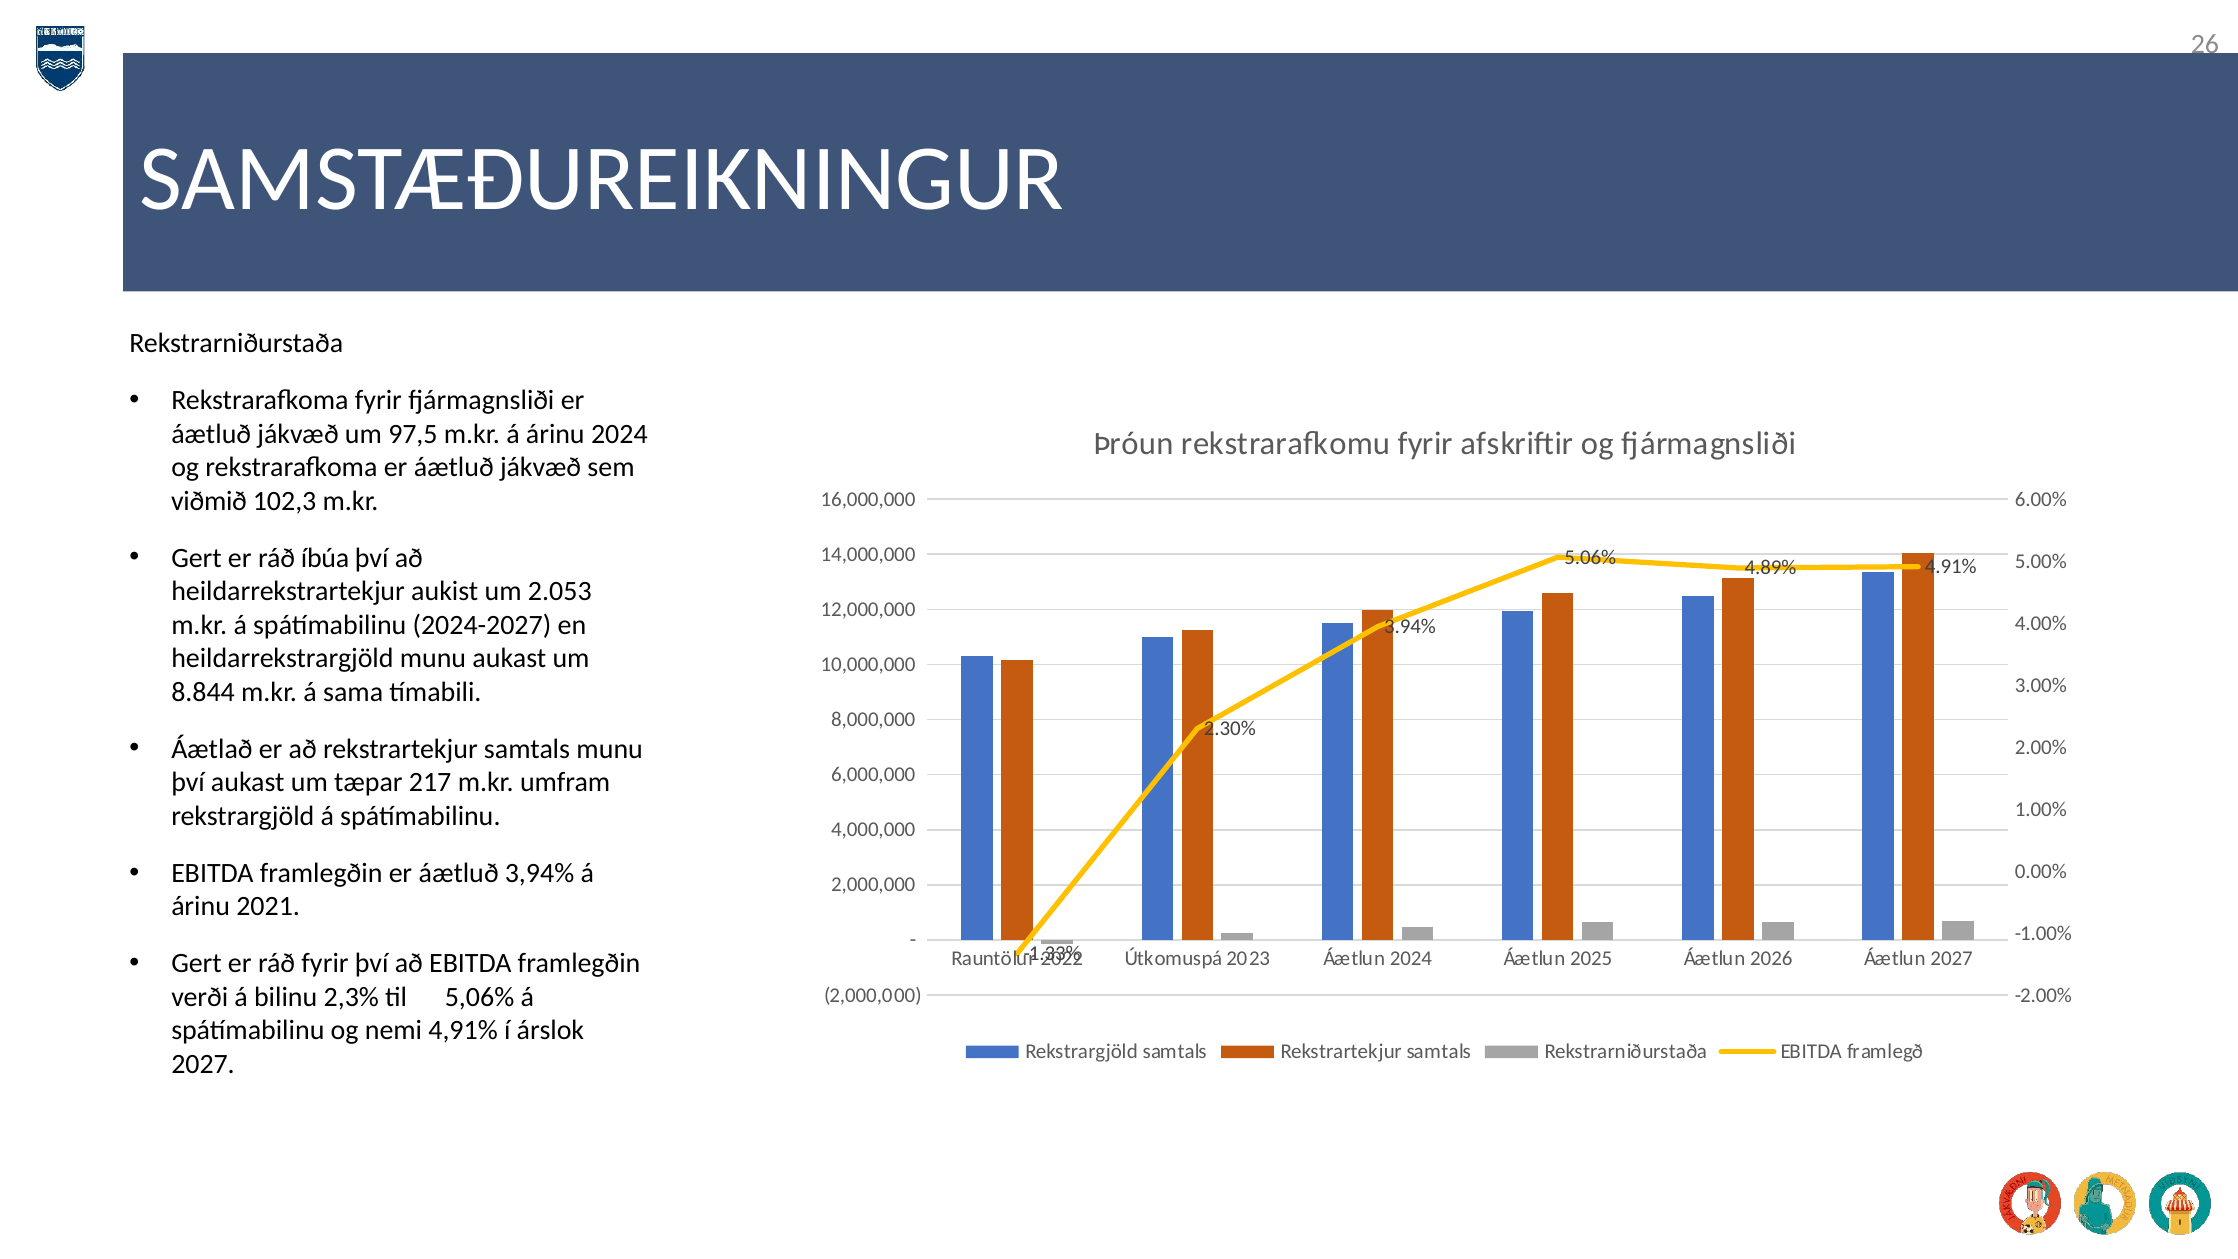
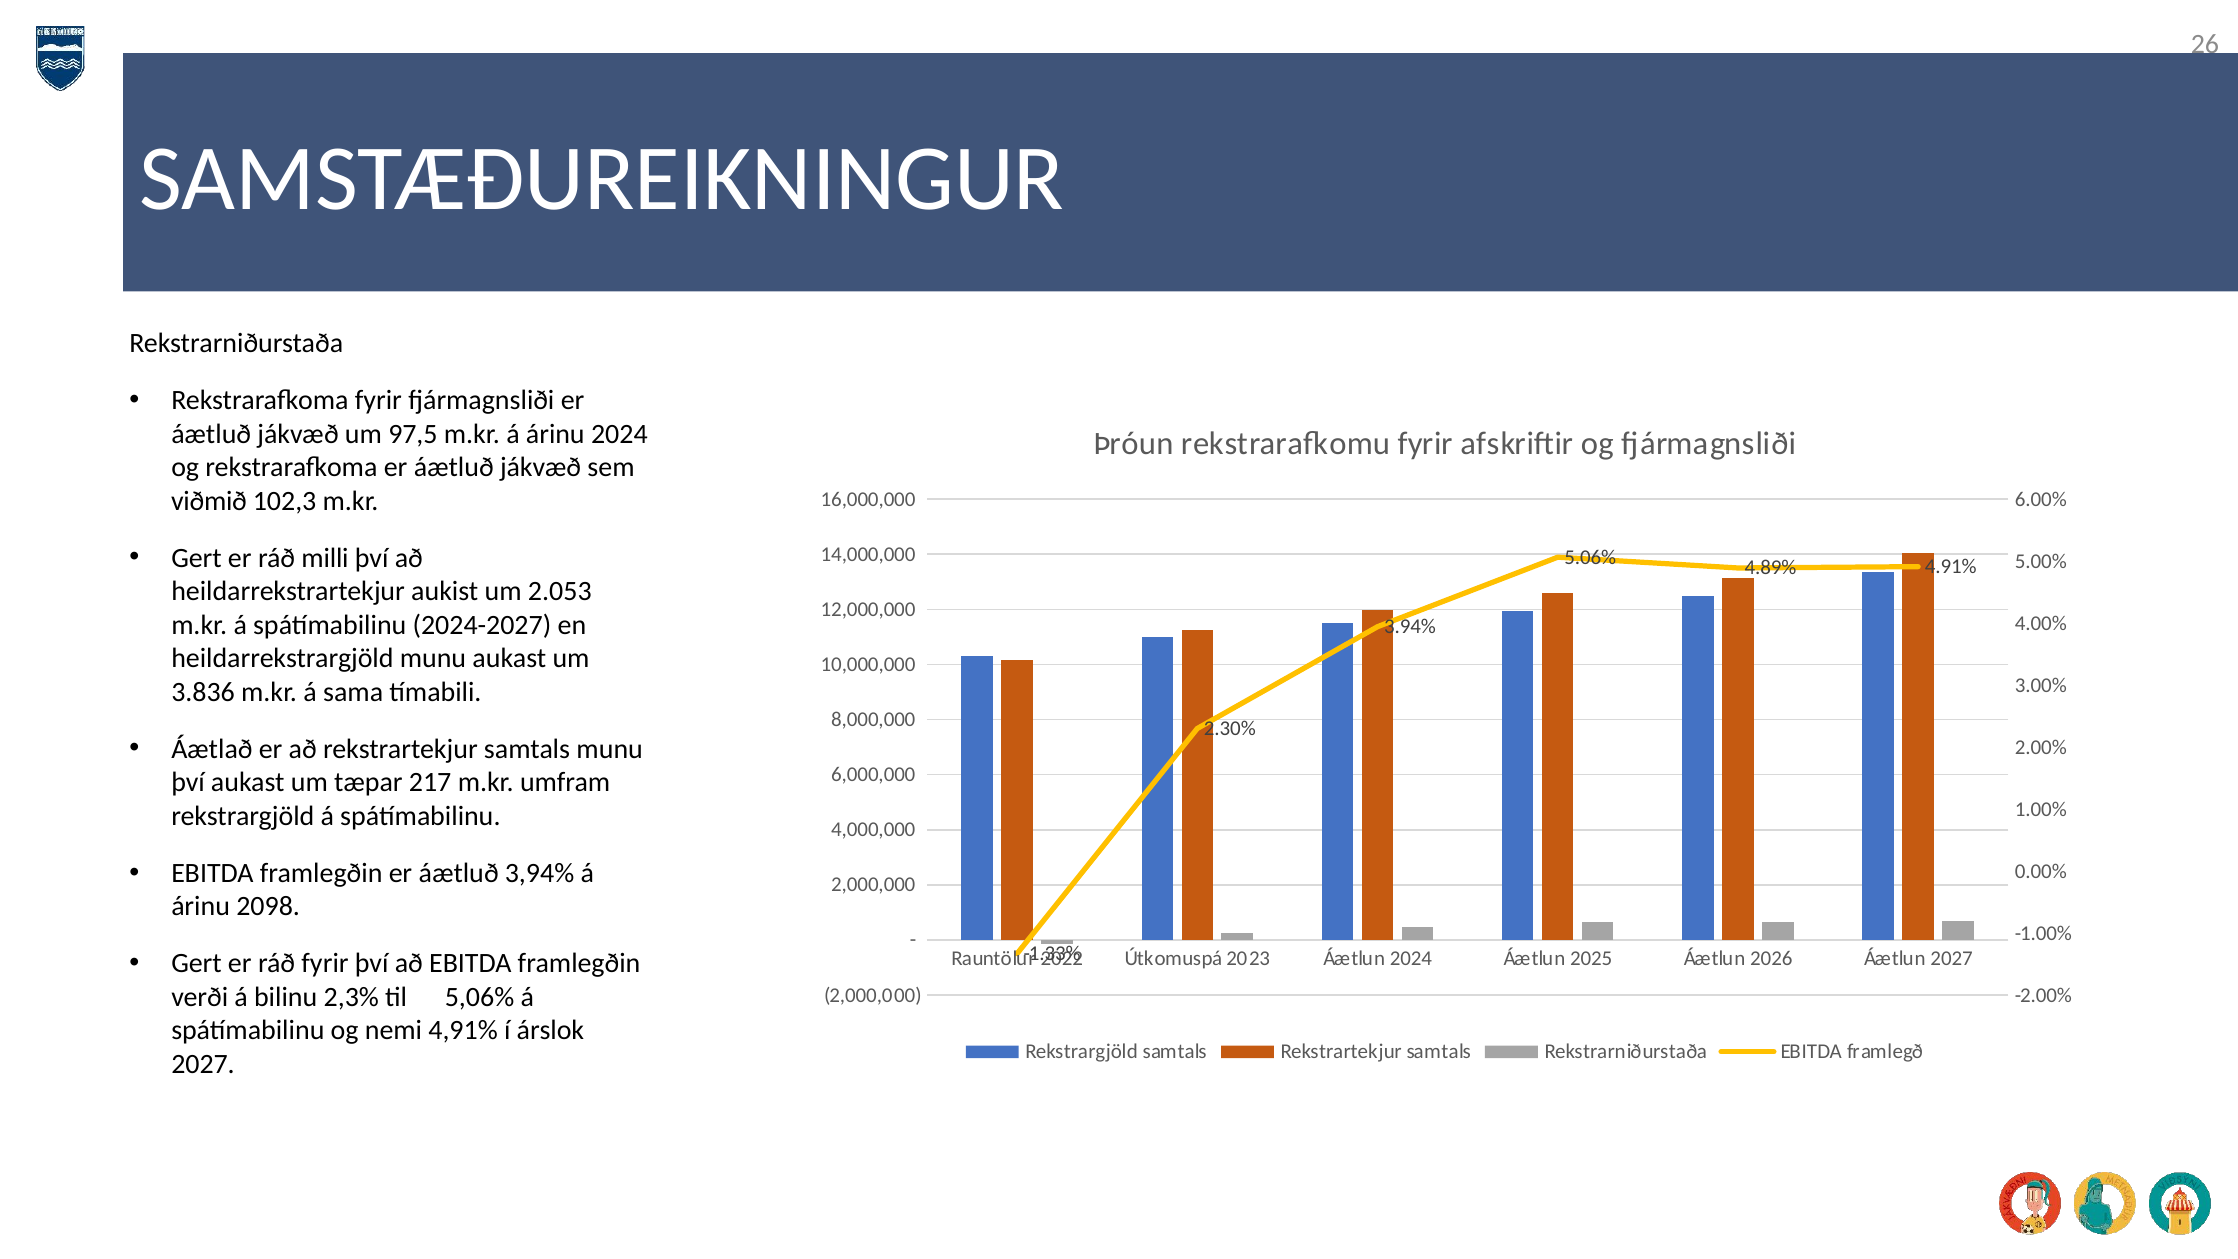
íbúa: íbúa -> milli
8.844: 8.844 -> 3.836
2021: 2021 -> 2098
